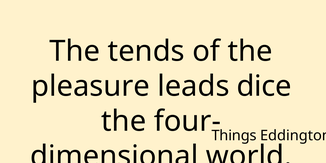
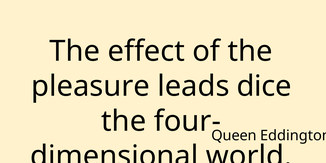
tends: tends -> effect
Things: Things -> Queen
